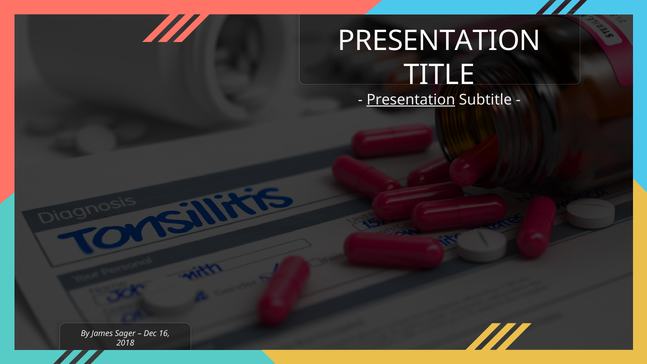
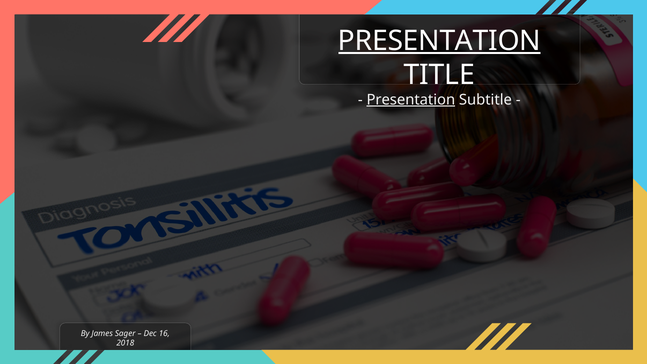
PRESENTATION at (439, 41) underline: none -> present
